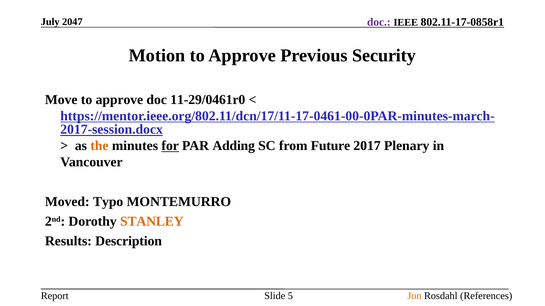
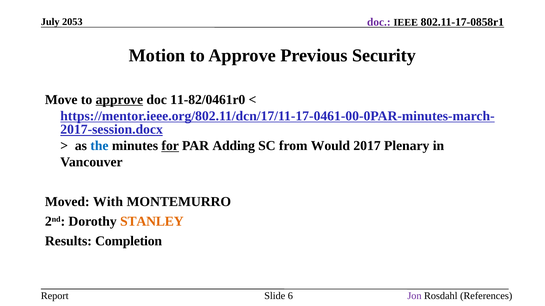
2047: 2047 -> 2053
approve at (119, 100) underline: none -> present
11-29/0461r0: 11-29/0461r0 -> 11-82/0461r0
the colour: orange -> blue
Future: Future -> Would
Typo: Typo -> With
Description: Description -> Completion
5: 5 -> 6
Jon colour: orange -> purple
